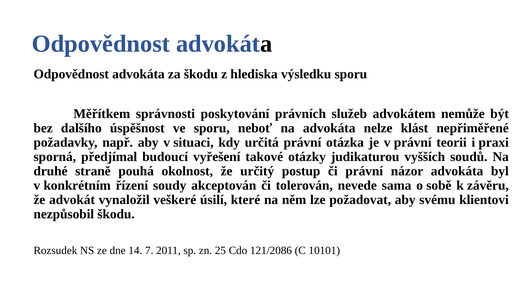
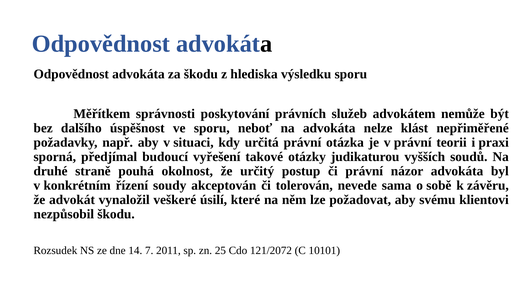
121/2086: 121/2086 -> 121/2072
